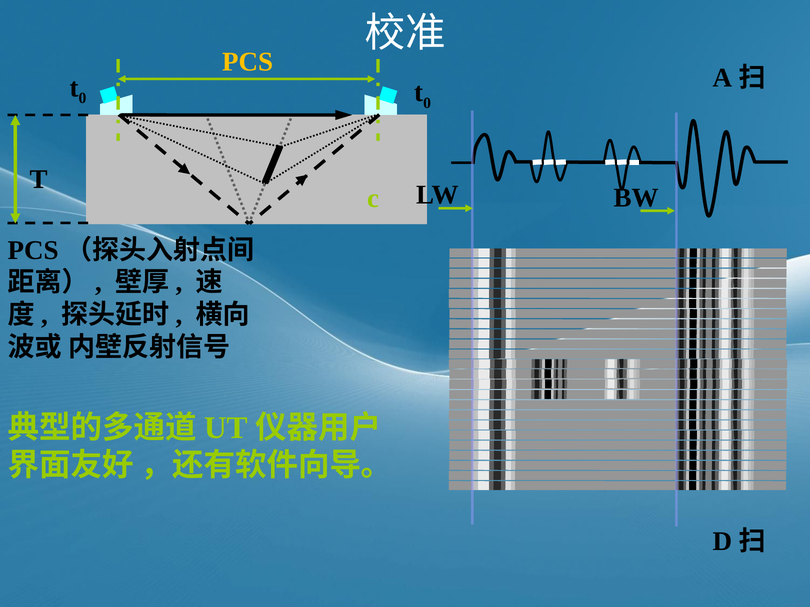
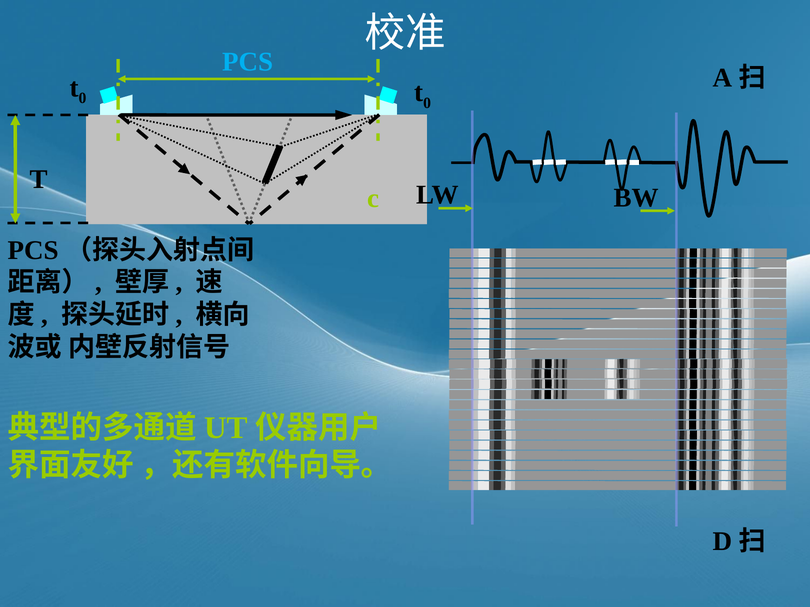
PCS colour: yellow -> light blue
